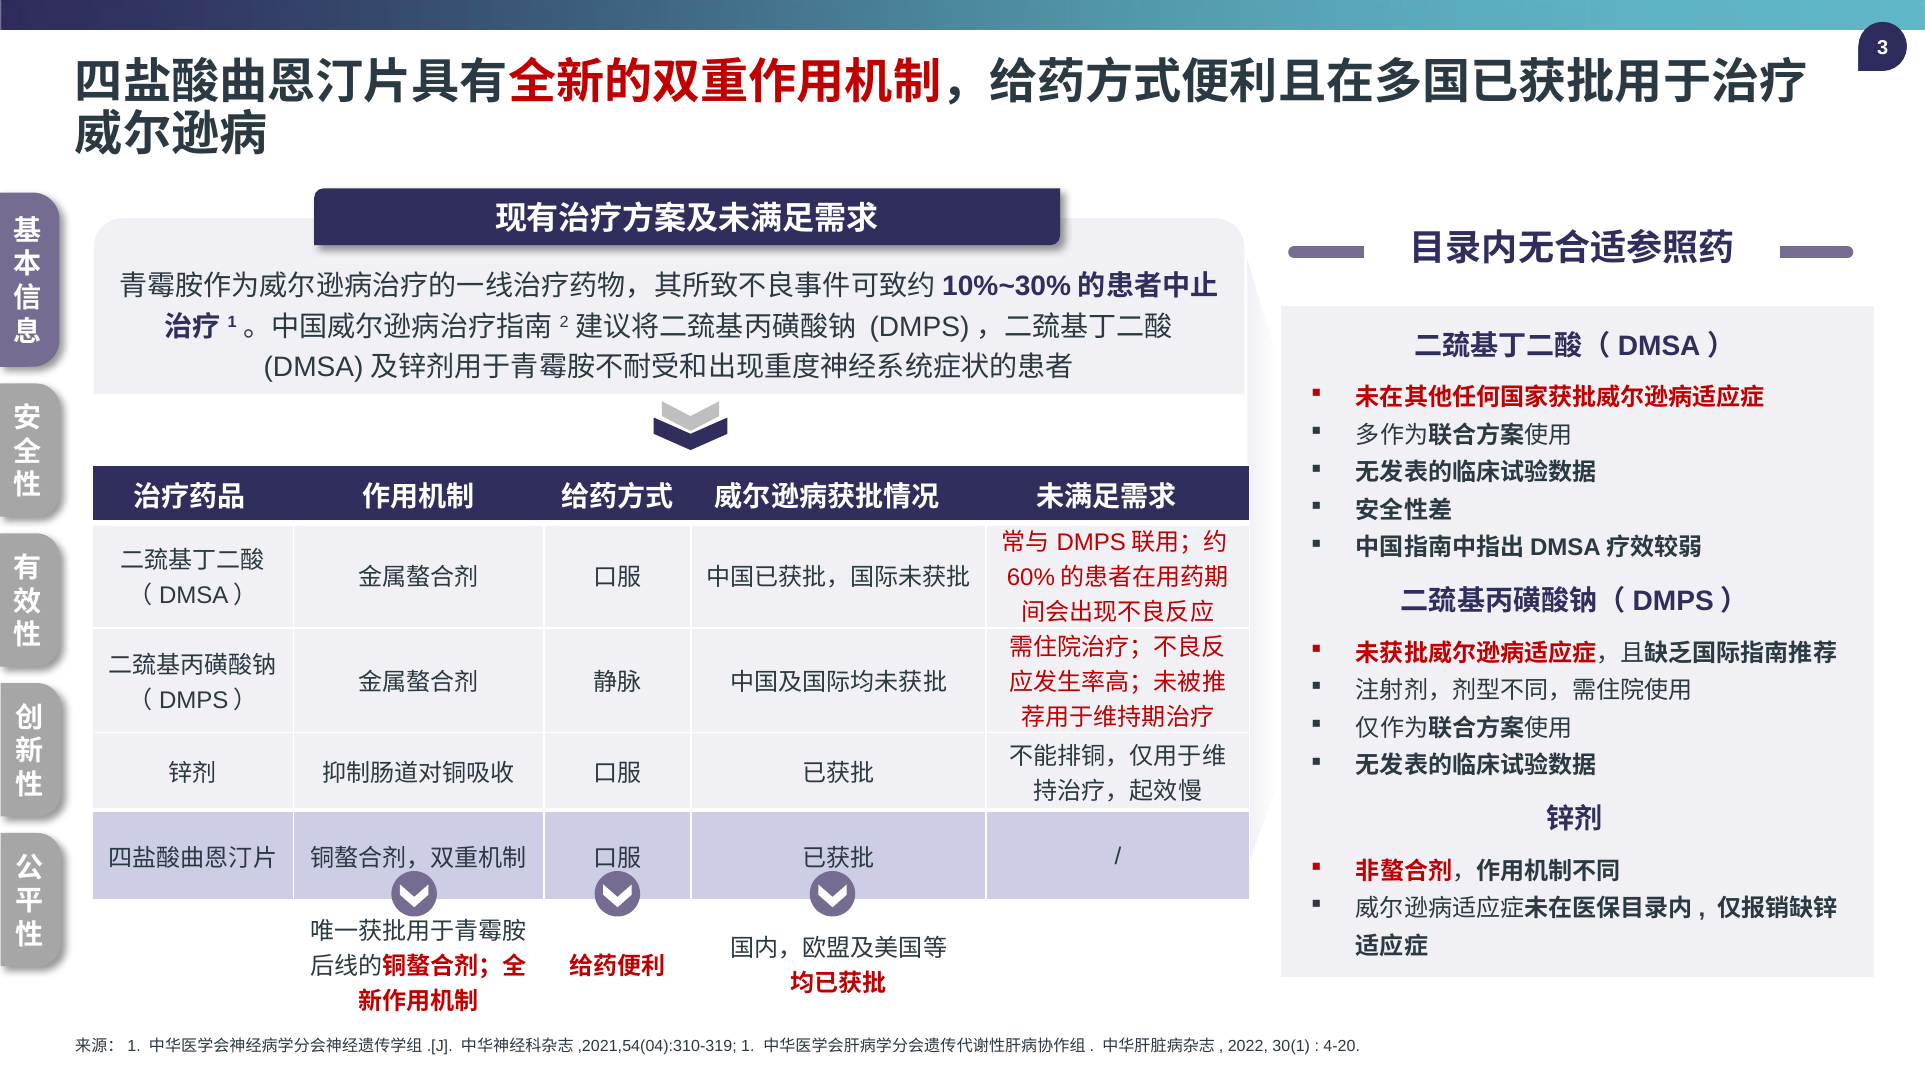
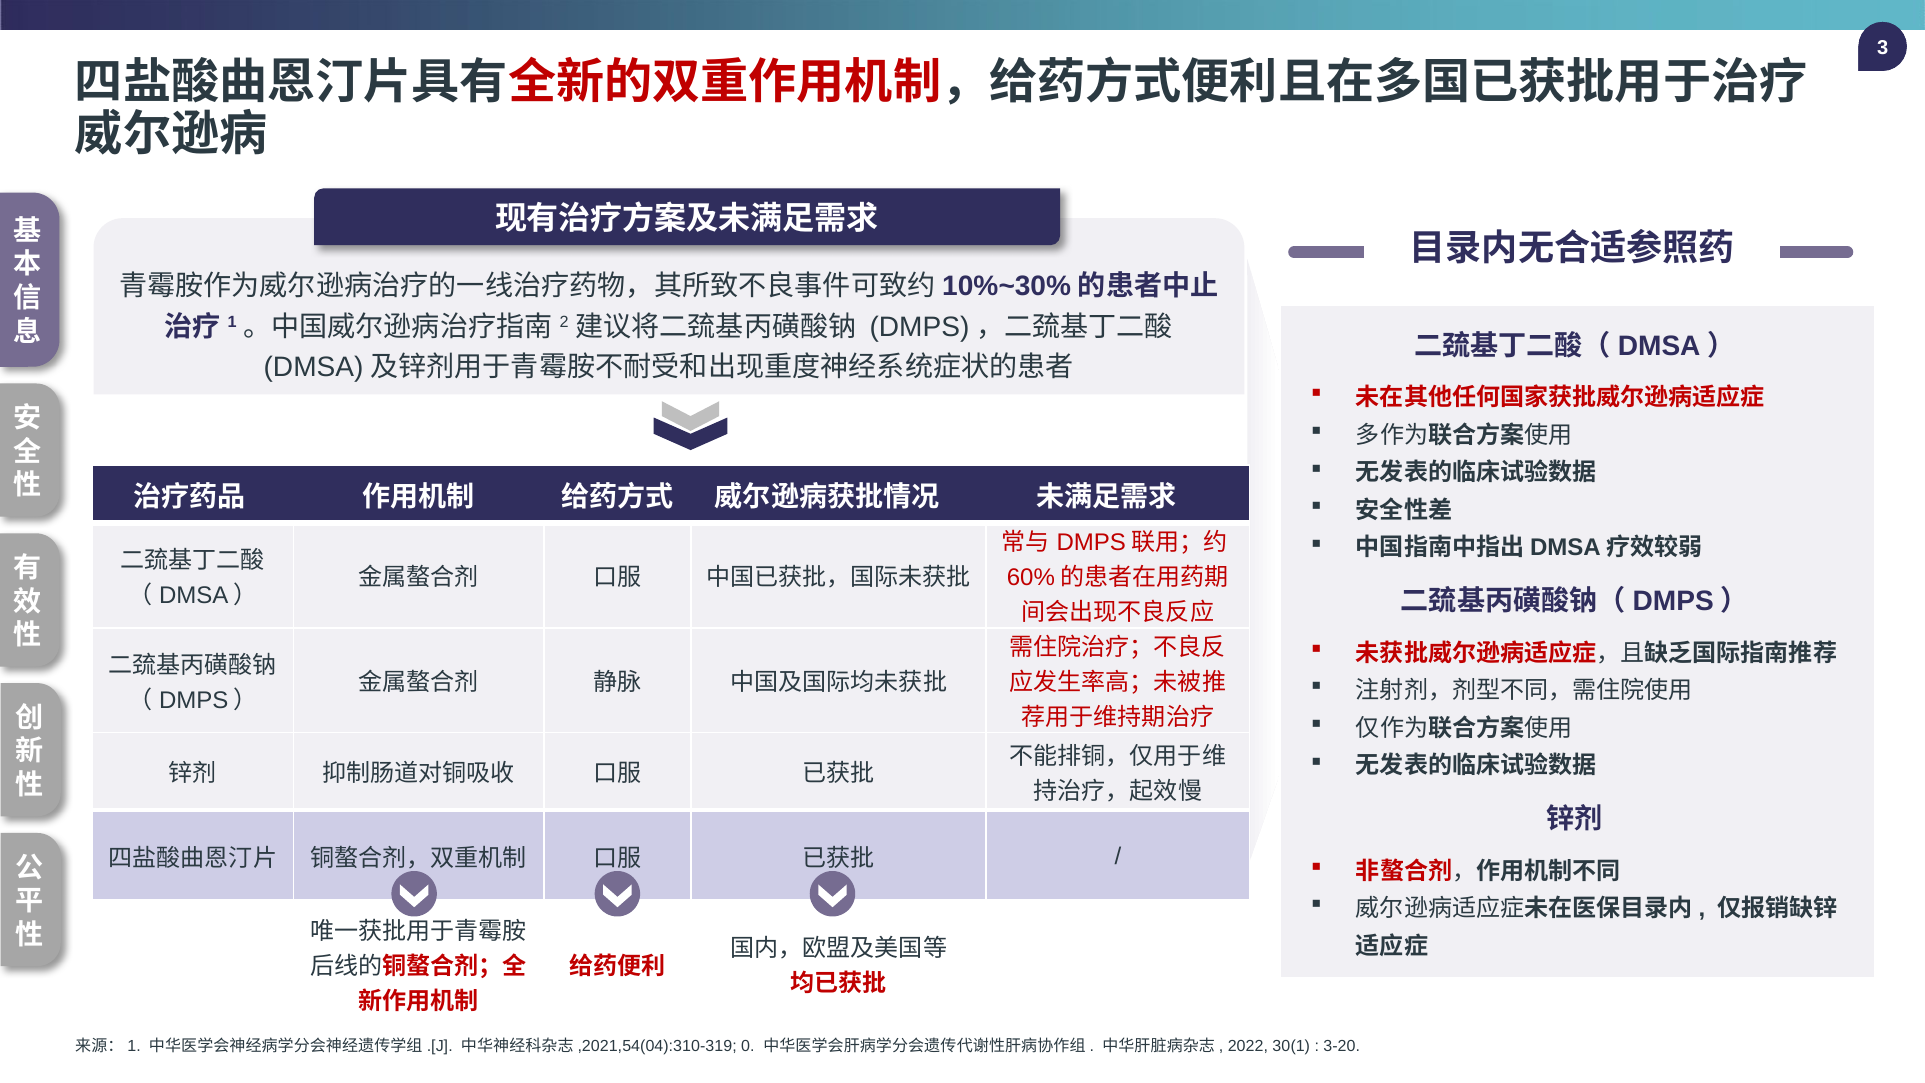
1: 1 -> 0
4-20: 4-20 -> 3-20
